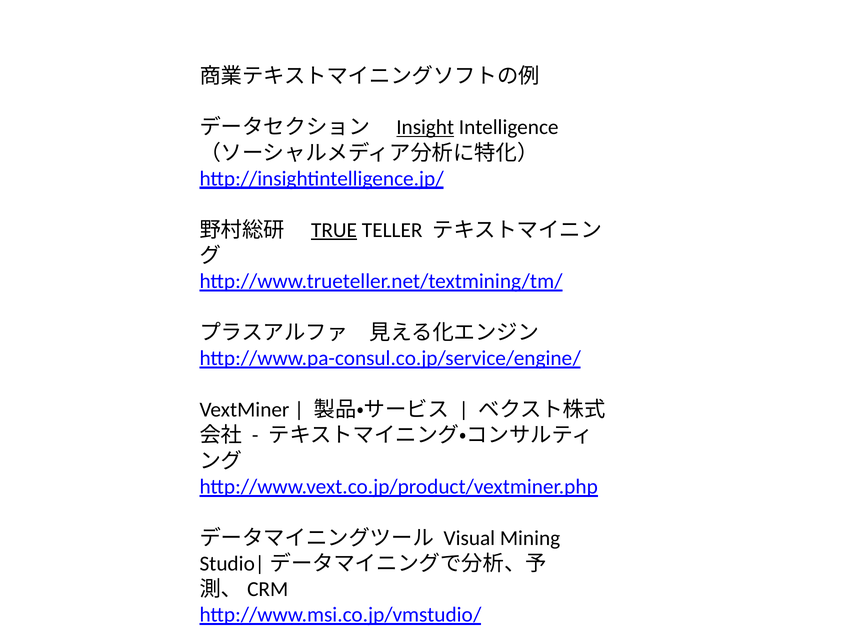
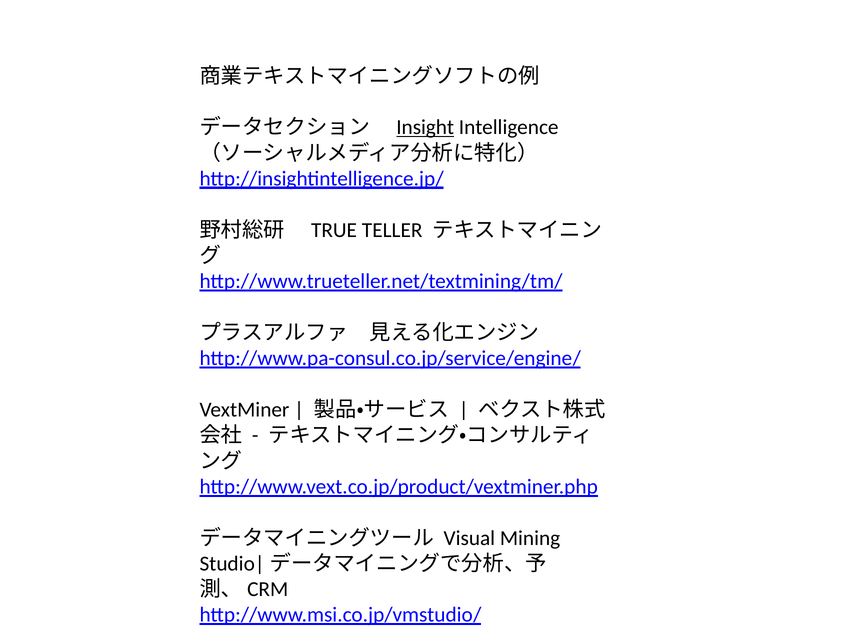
TRUE underline: present -> none
